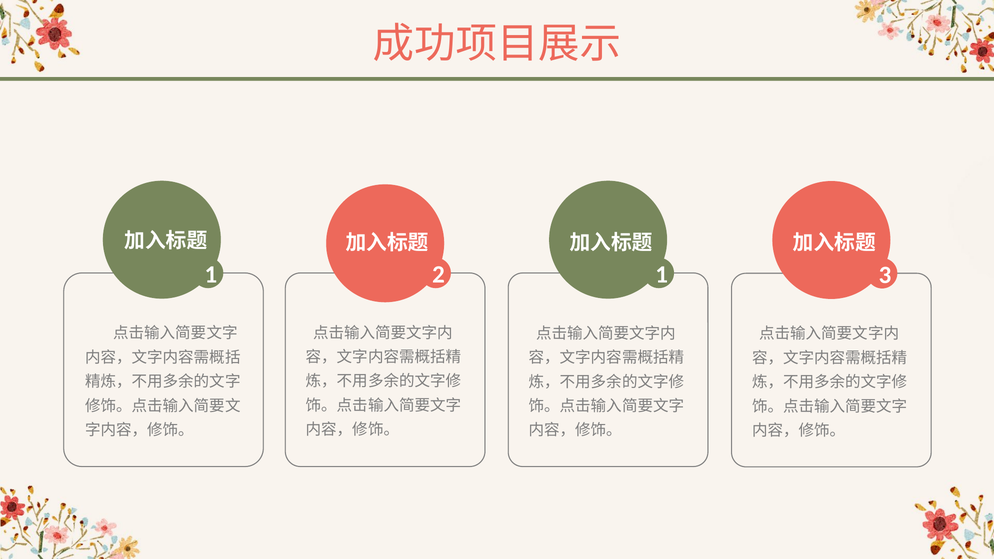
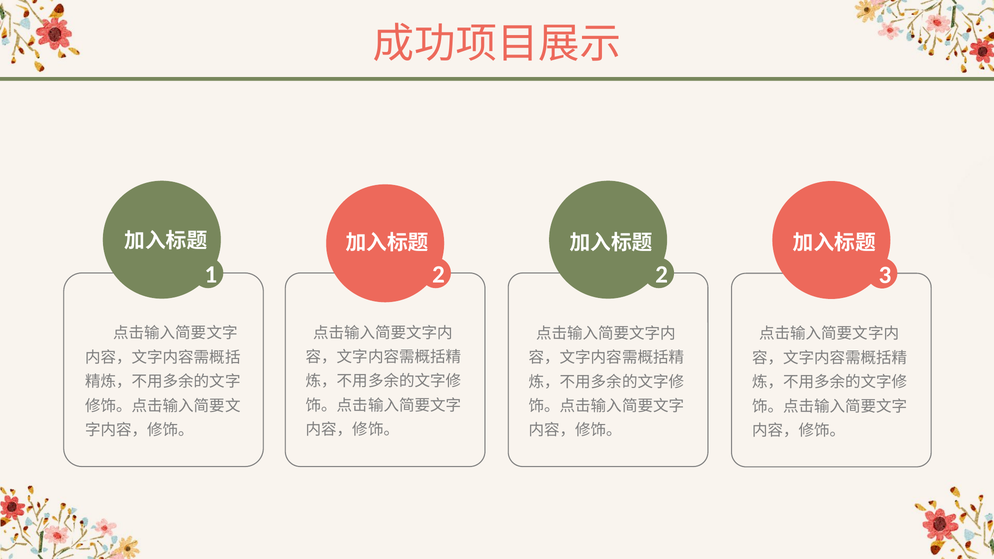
2 1: 1 -> 2
